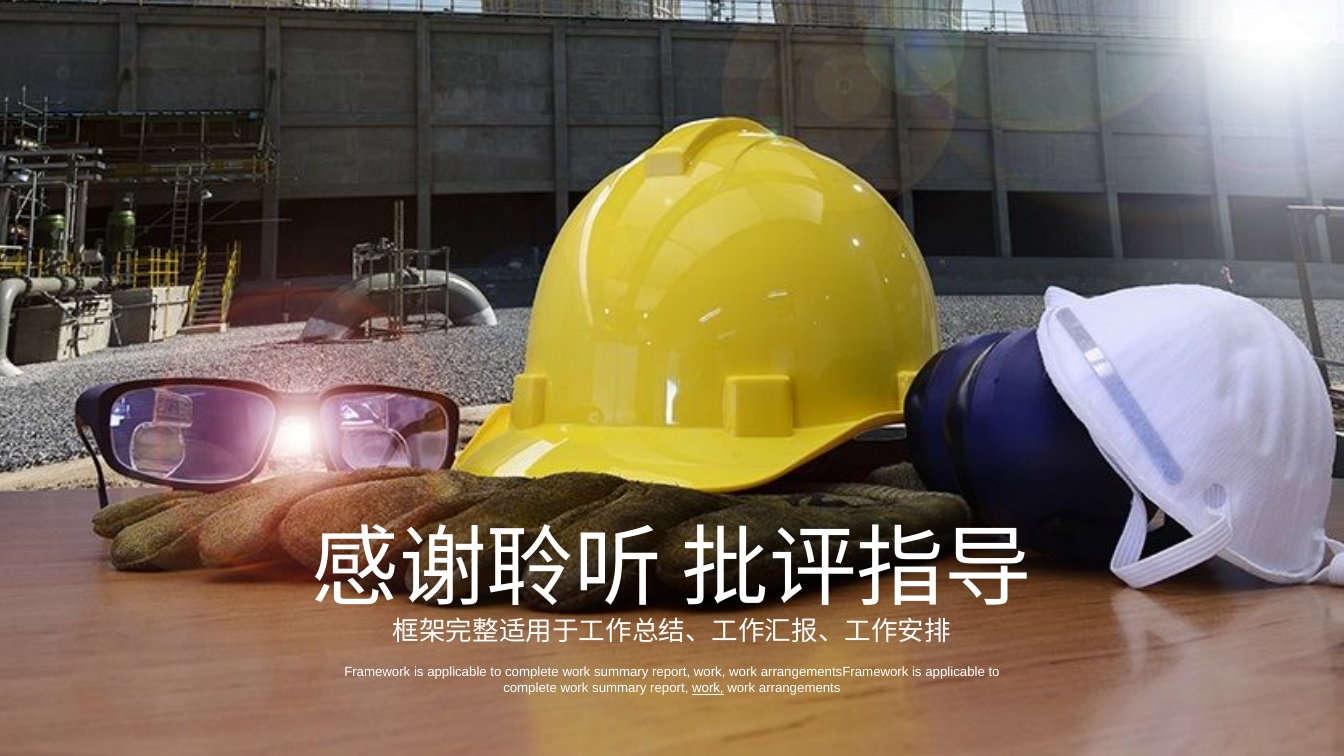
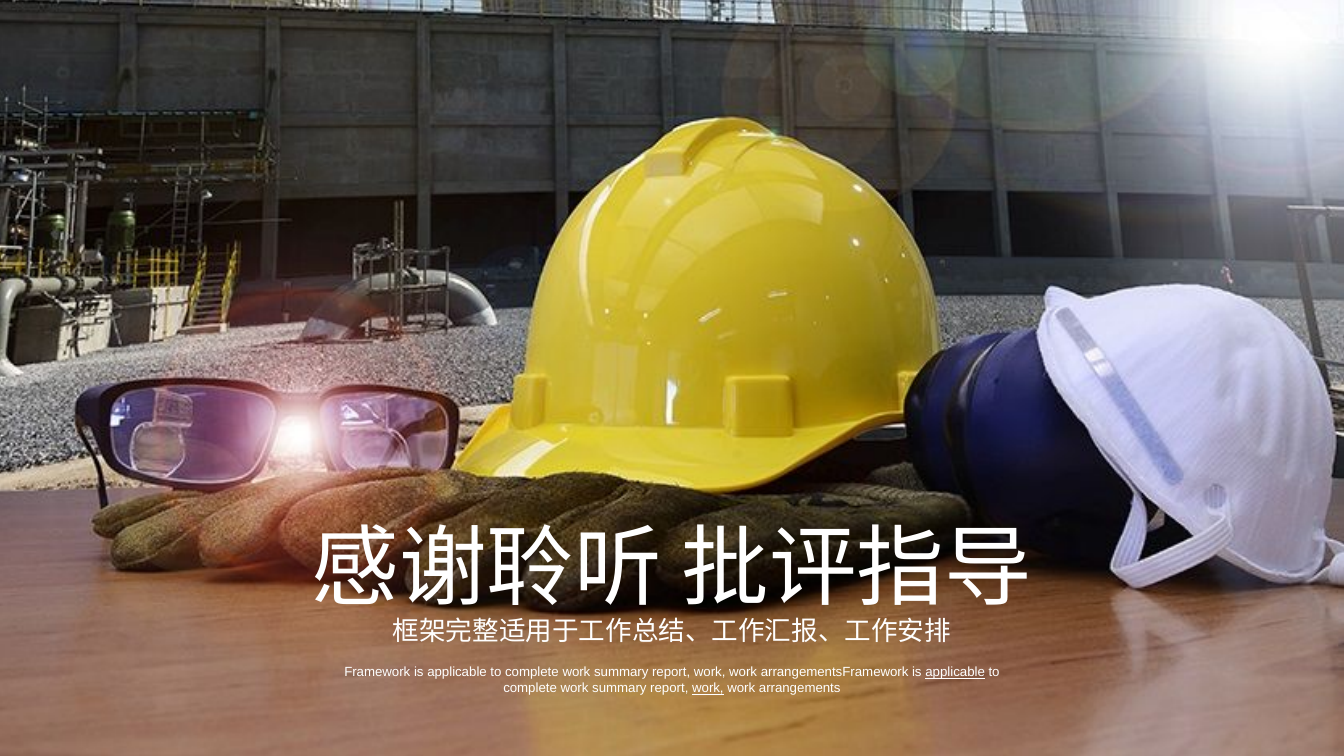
applicable at (955, 672) underline: none -> present
